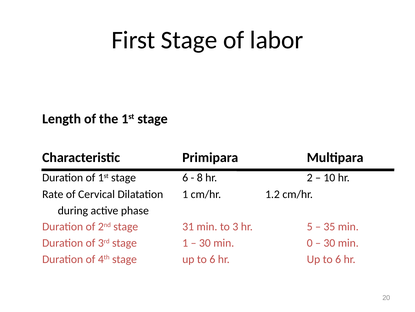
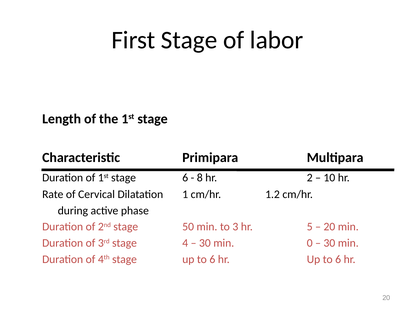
31: 31 -> 50
35 at (329, 226): 35 -> 20
stage 1: 1 -> 4
